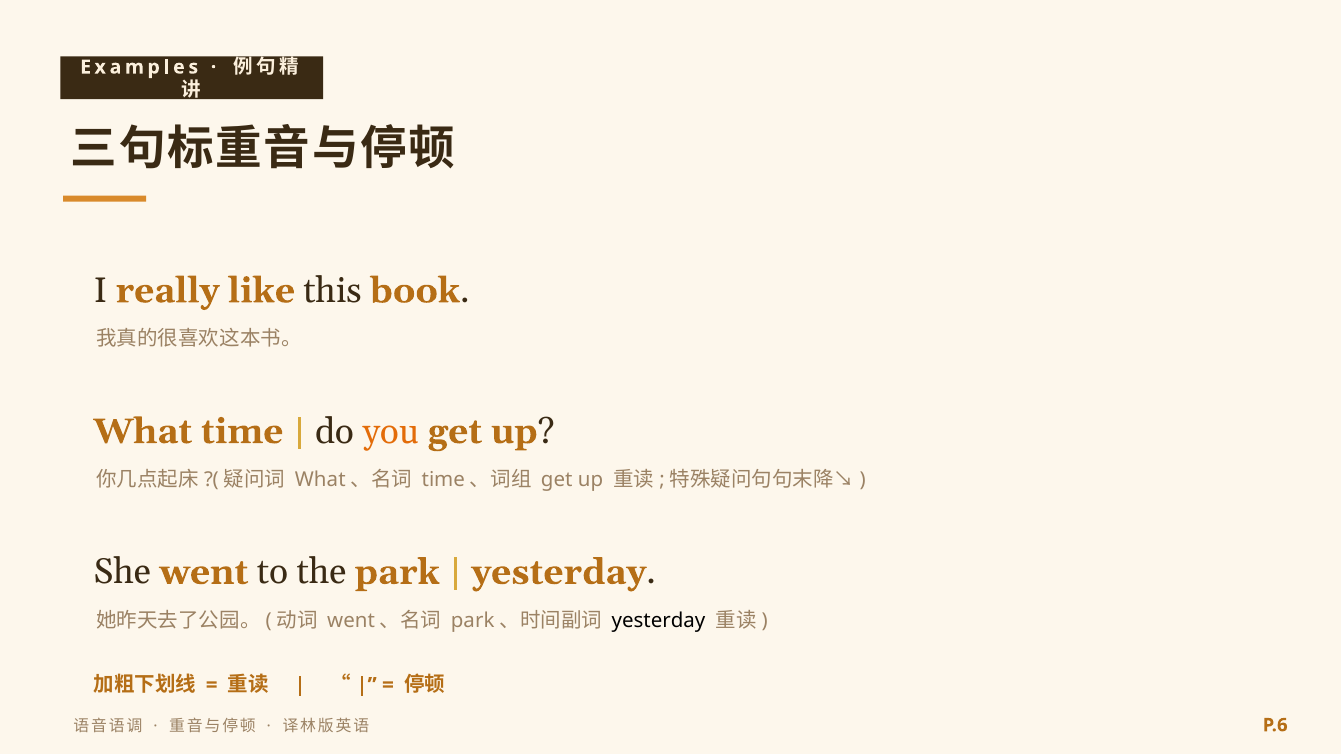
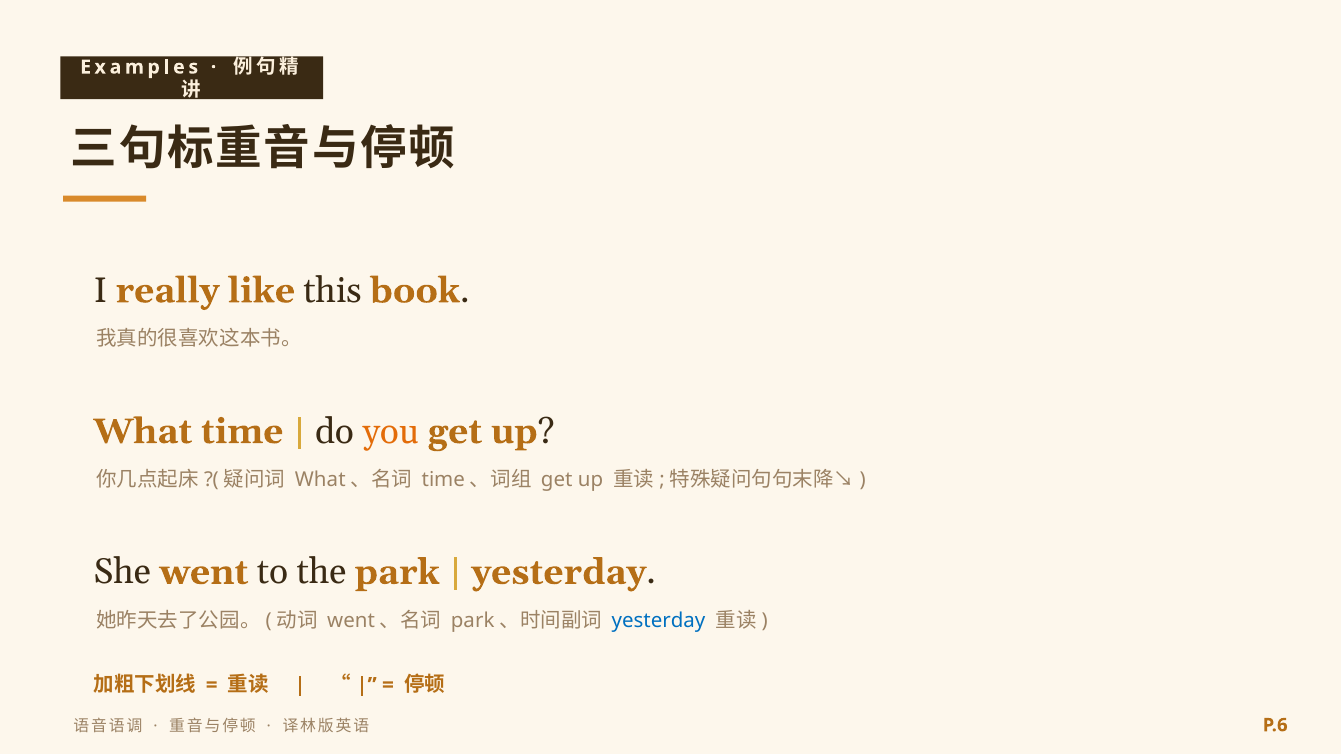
yesterday at (658, 621) colour: black -> blue
